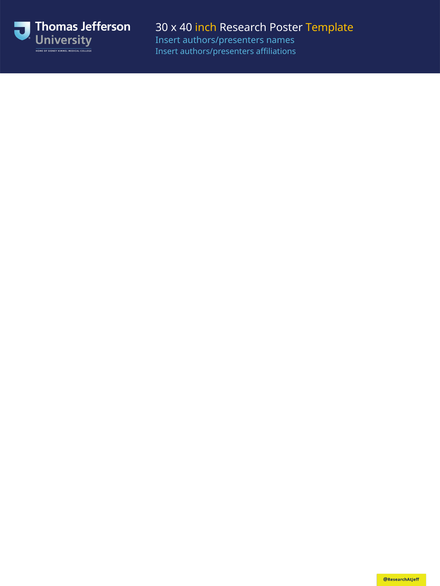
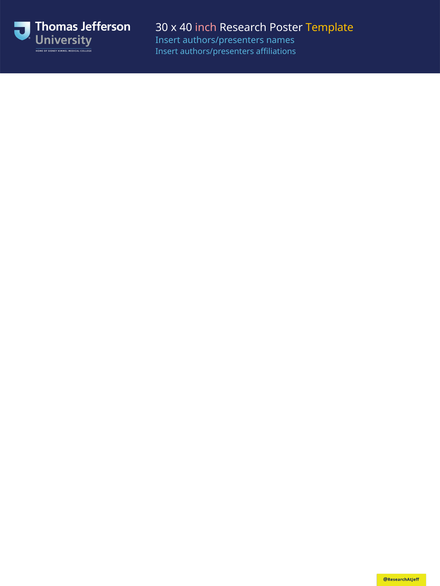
inch colour: yellow -> pink
